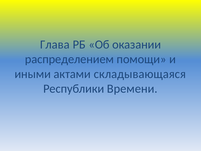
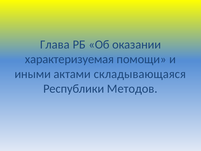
распределением: распределением -> характеризуемая
Времени: Времени -> Методов
